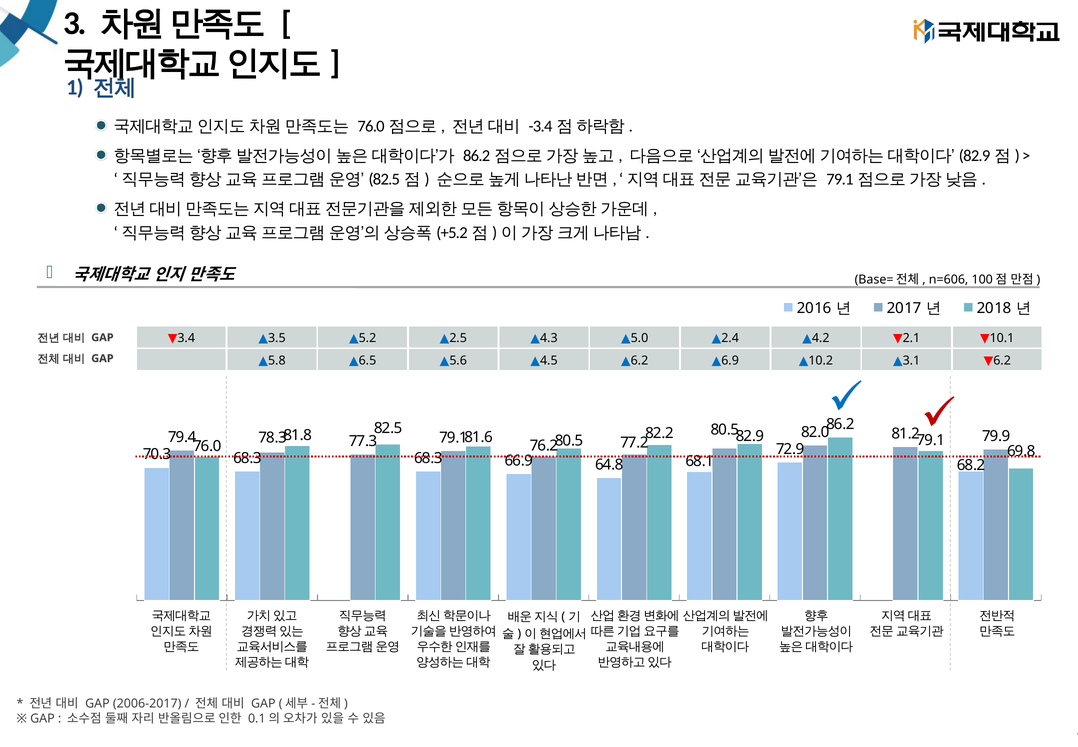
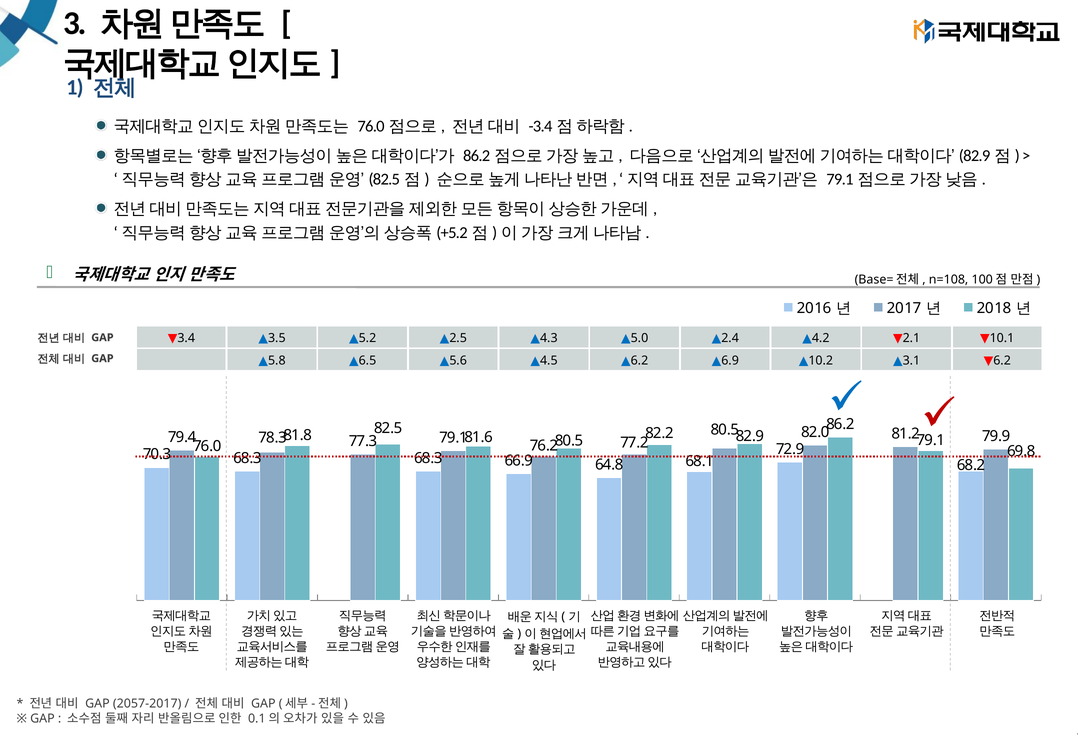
n=606: n=606 -> n=108
2006-2017: 2006-2017 -> 2057-2017
